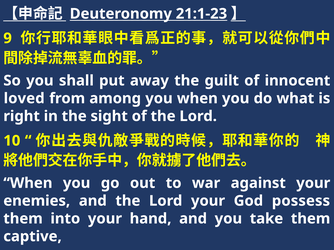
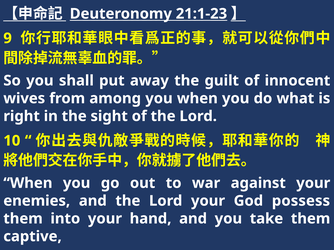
loved: loved -> wives
